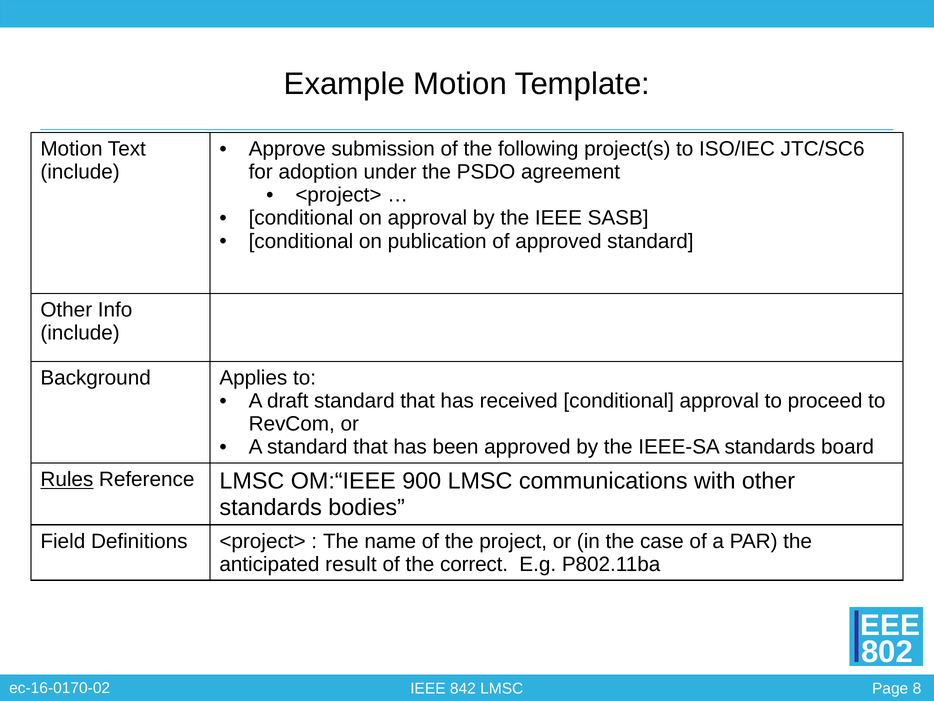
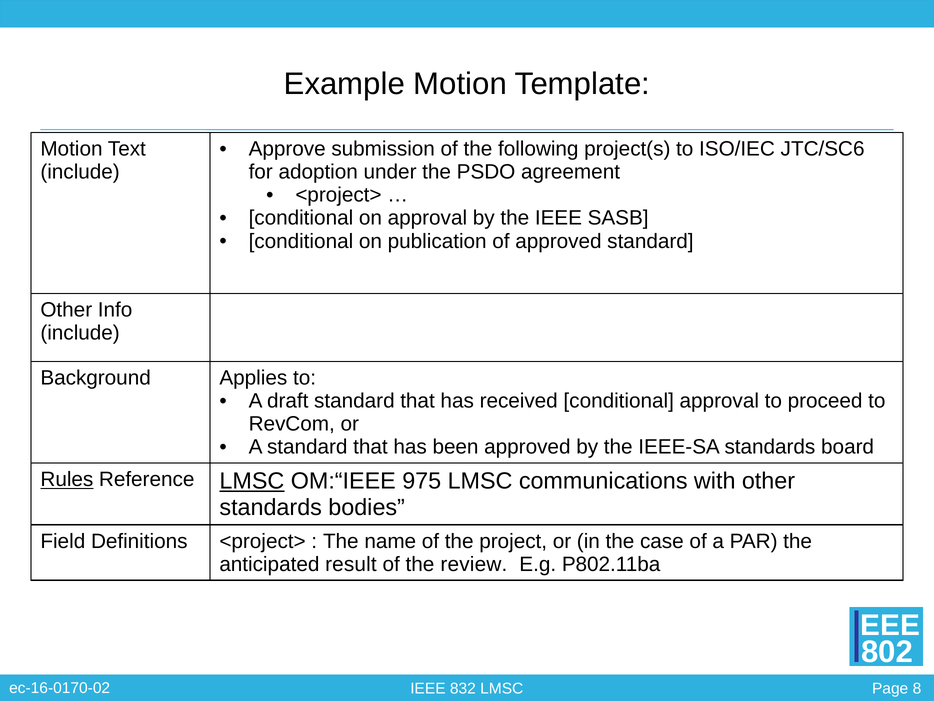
LMSC at (252, 481) underline: none -> present
900: 900 -> 975
correct: correct -> review
842: 842 -> 832
